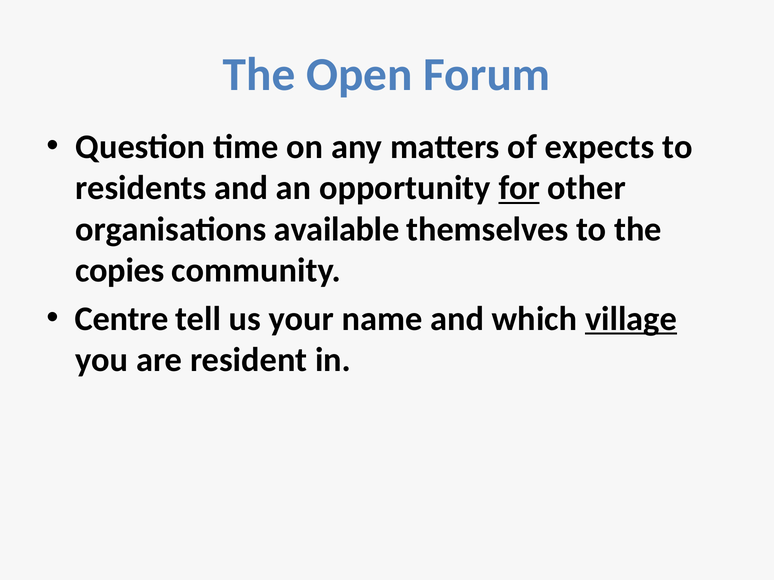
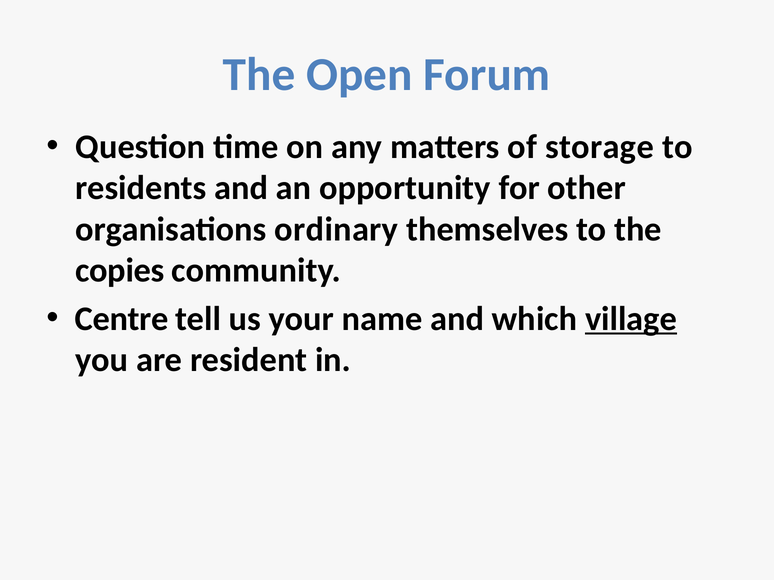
expects: expects -> storage
for underline: present -> none
available: available -> ordinary
